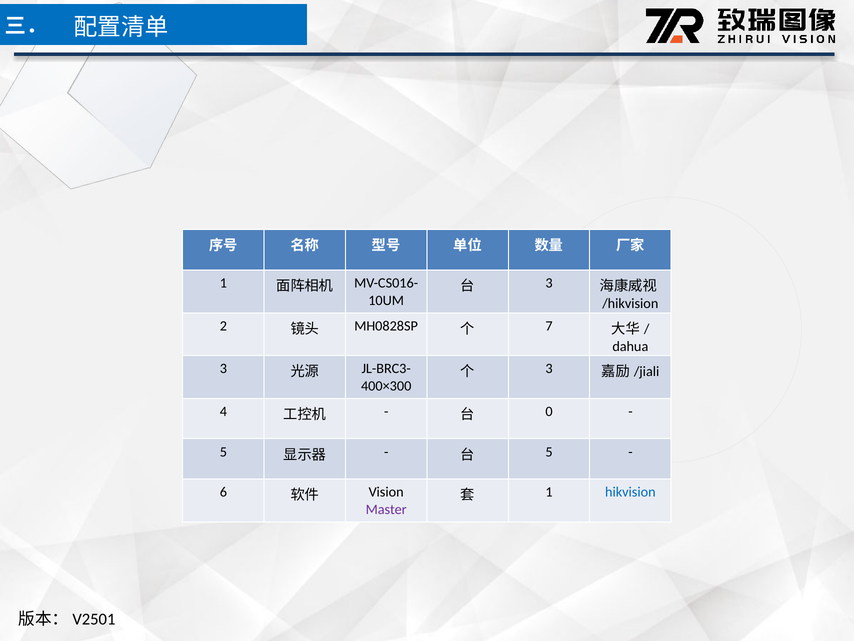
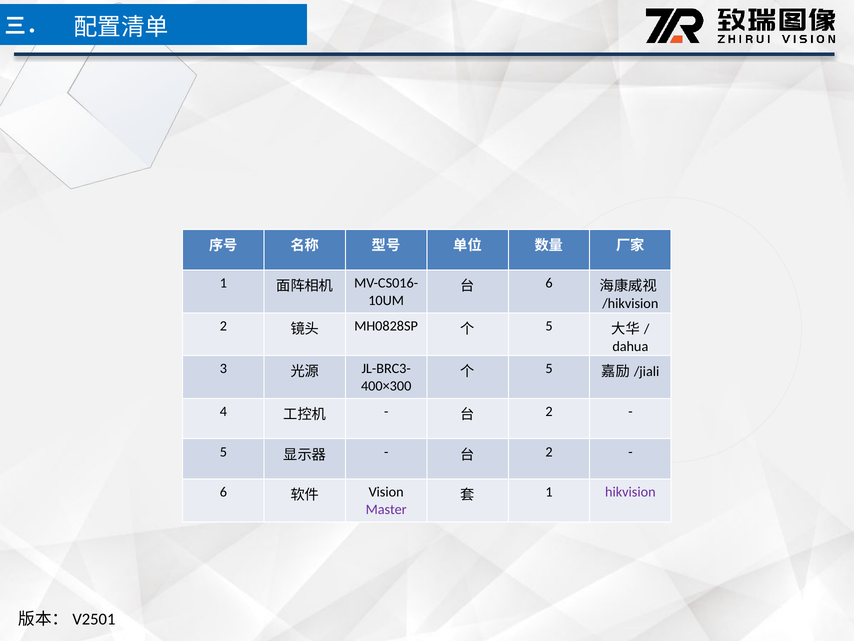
3 at (549, 283): 3 -> 6
7 at (549, 326): 7 -> 5
3 at (549, 368): 3 -> 5
0 at (549, 411): 0 -> 2
5 at (549, 451): 5 -> 2
hikvision colour: blue -> purple
